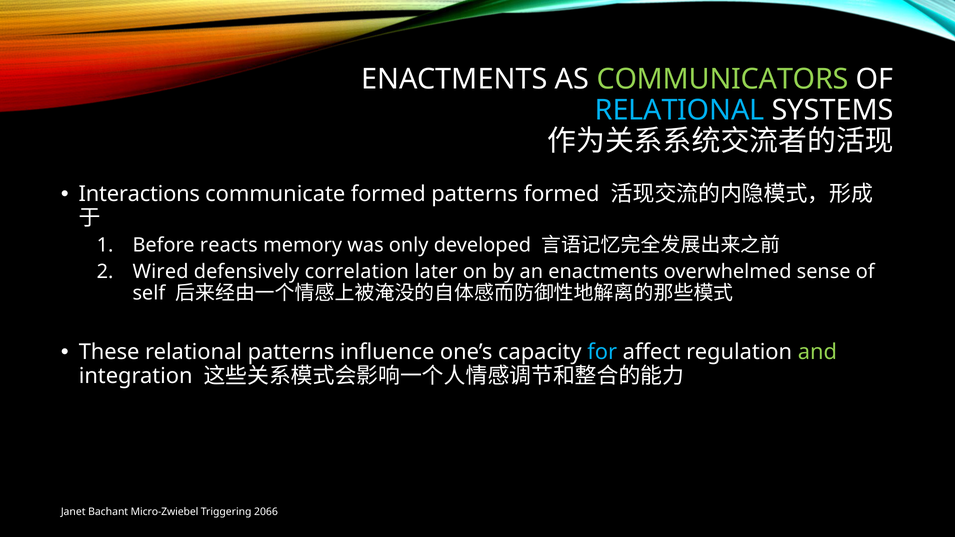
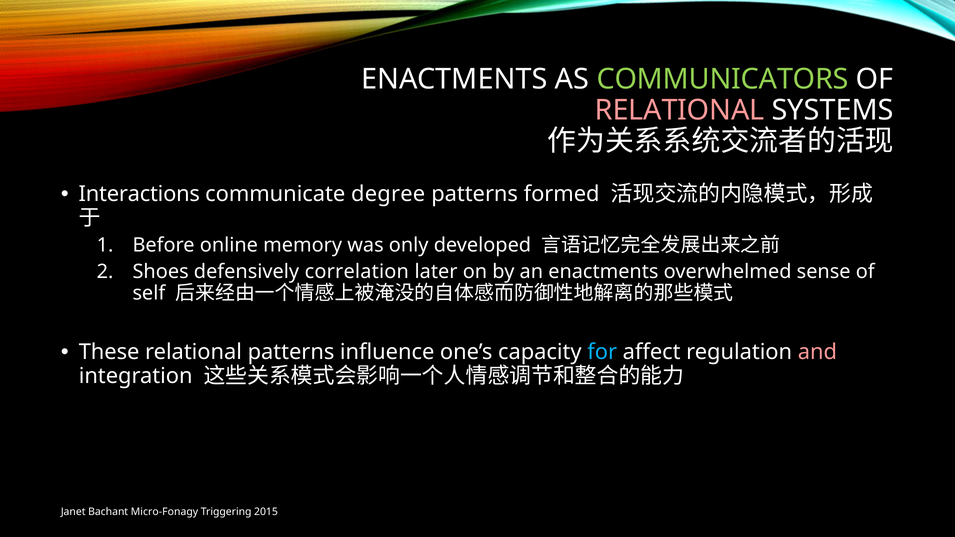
RELATIONAL at (680, 110) colour: light blue -> pink
communicate formed: formed -> degree
reacts: reacts -> online
Wired: Wired -> Shoes
and colour: light green -> pink
Micro-Zwiebel: Micro-Zwiebel -> Micro-Fonagy
2066: 2066 -> 2015
